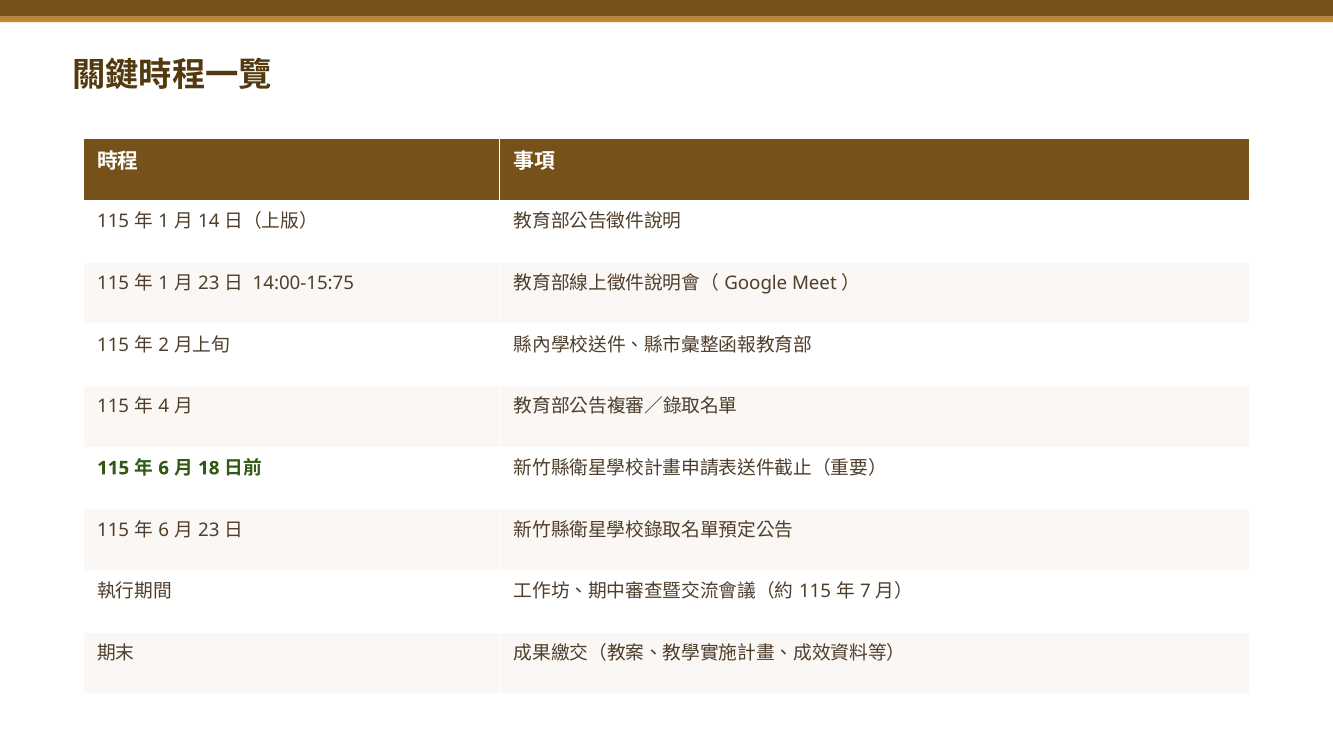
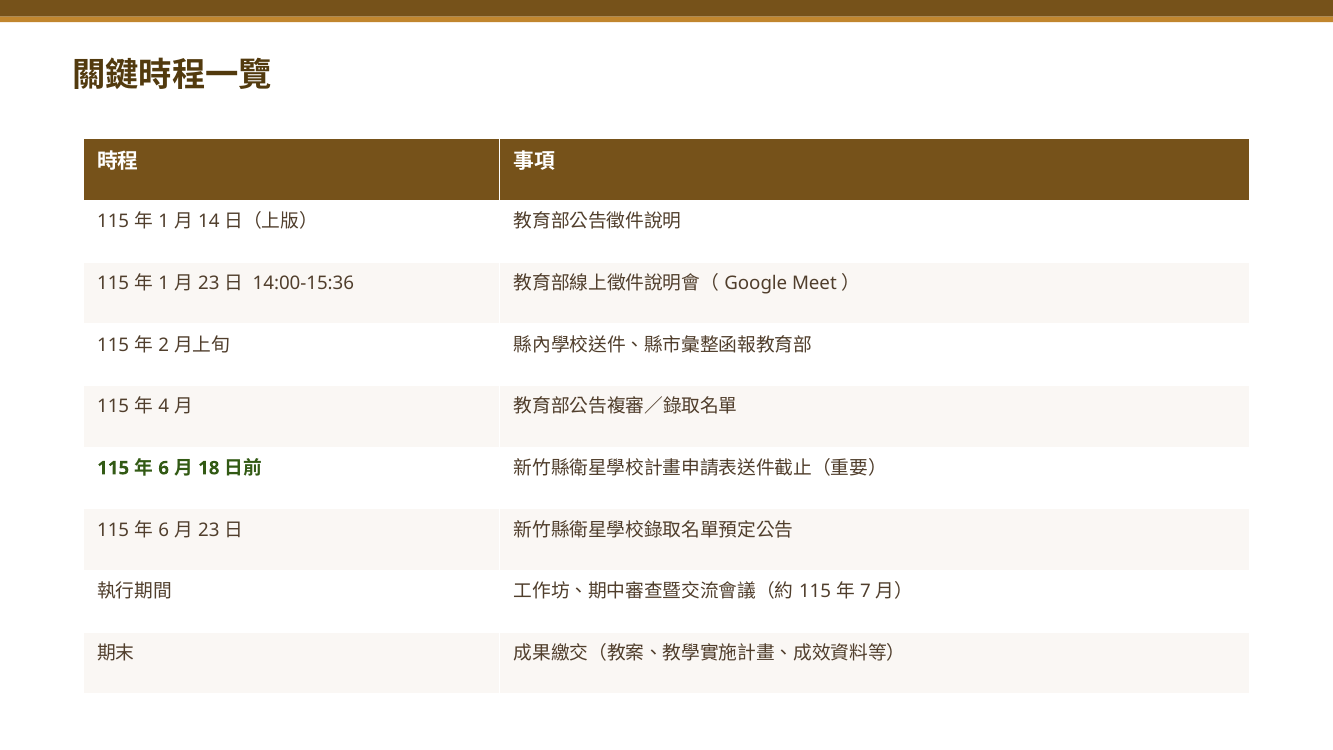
14:00-15:75: 14:00-15:75 -> 14:00-15:36
